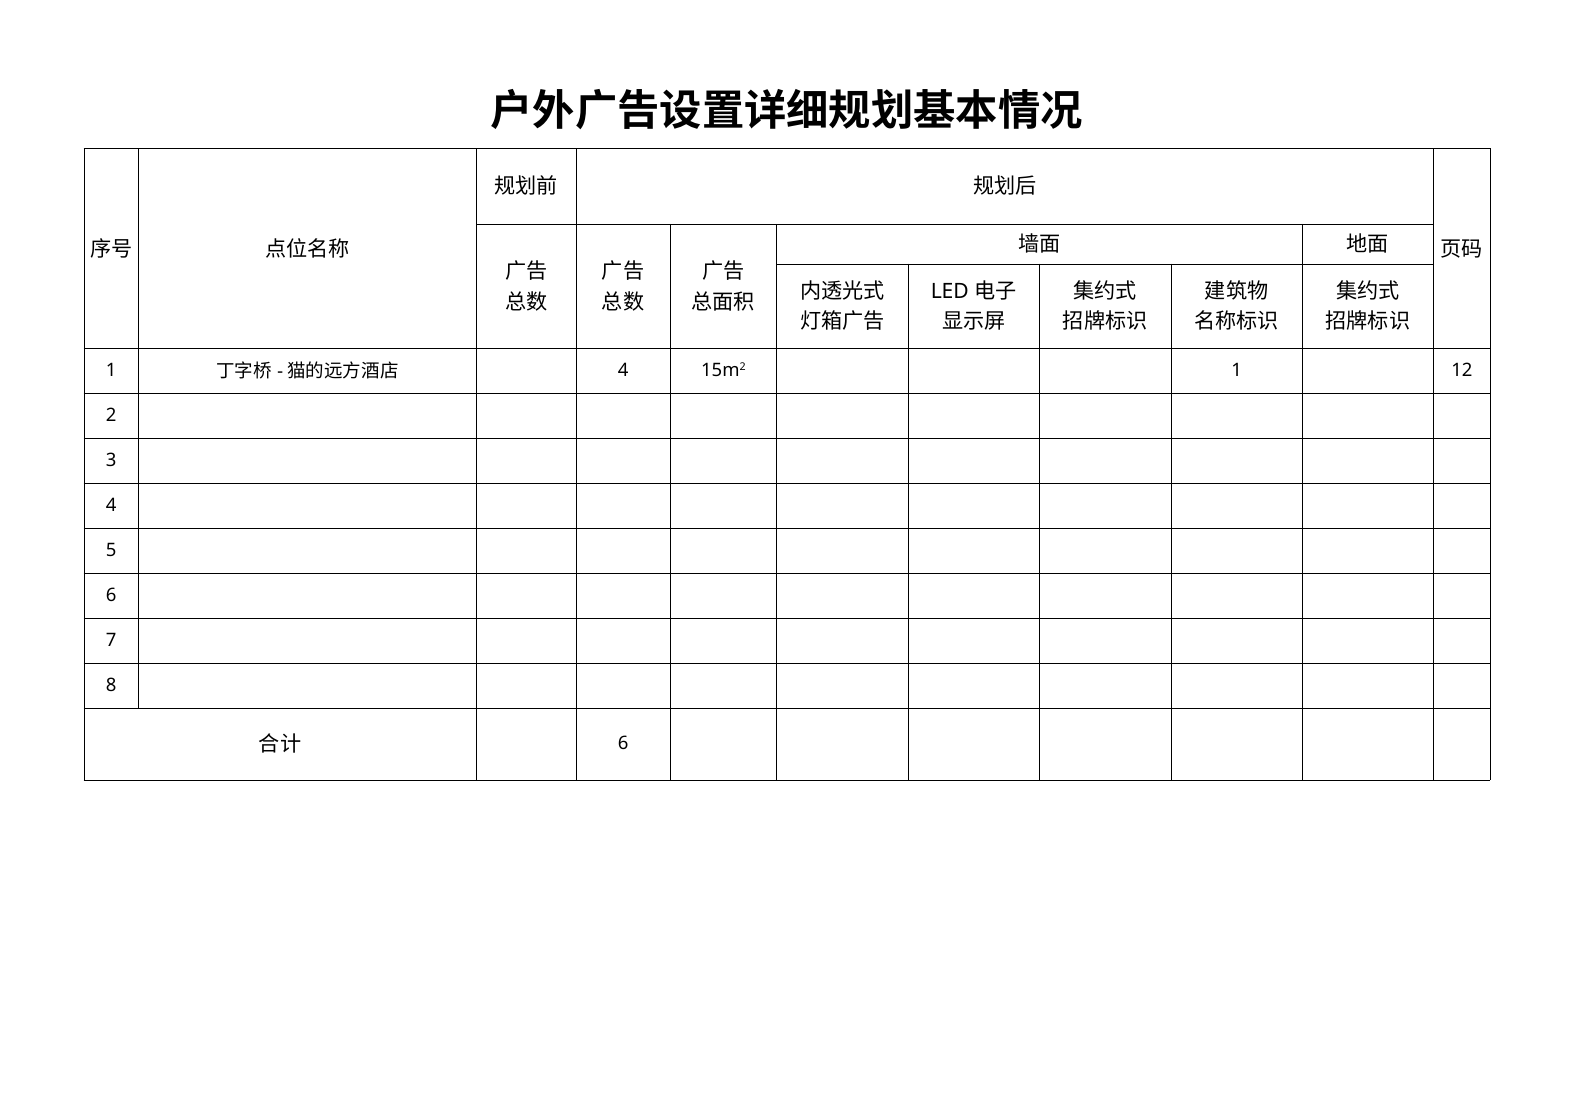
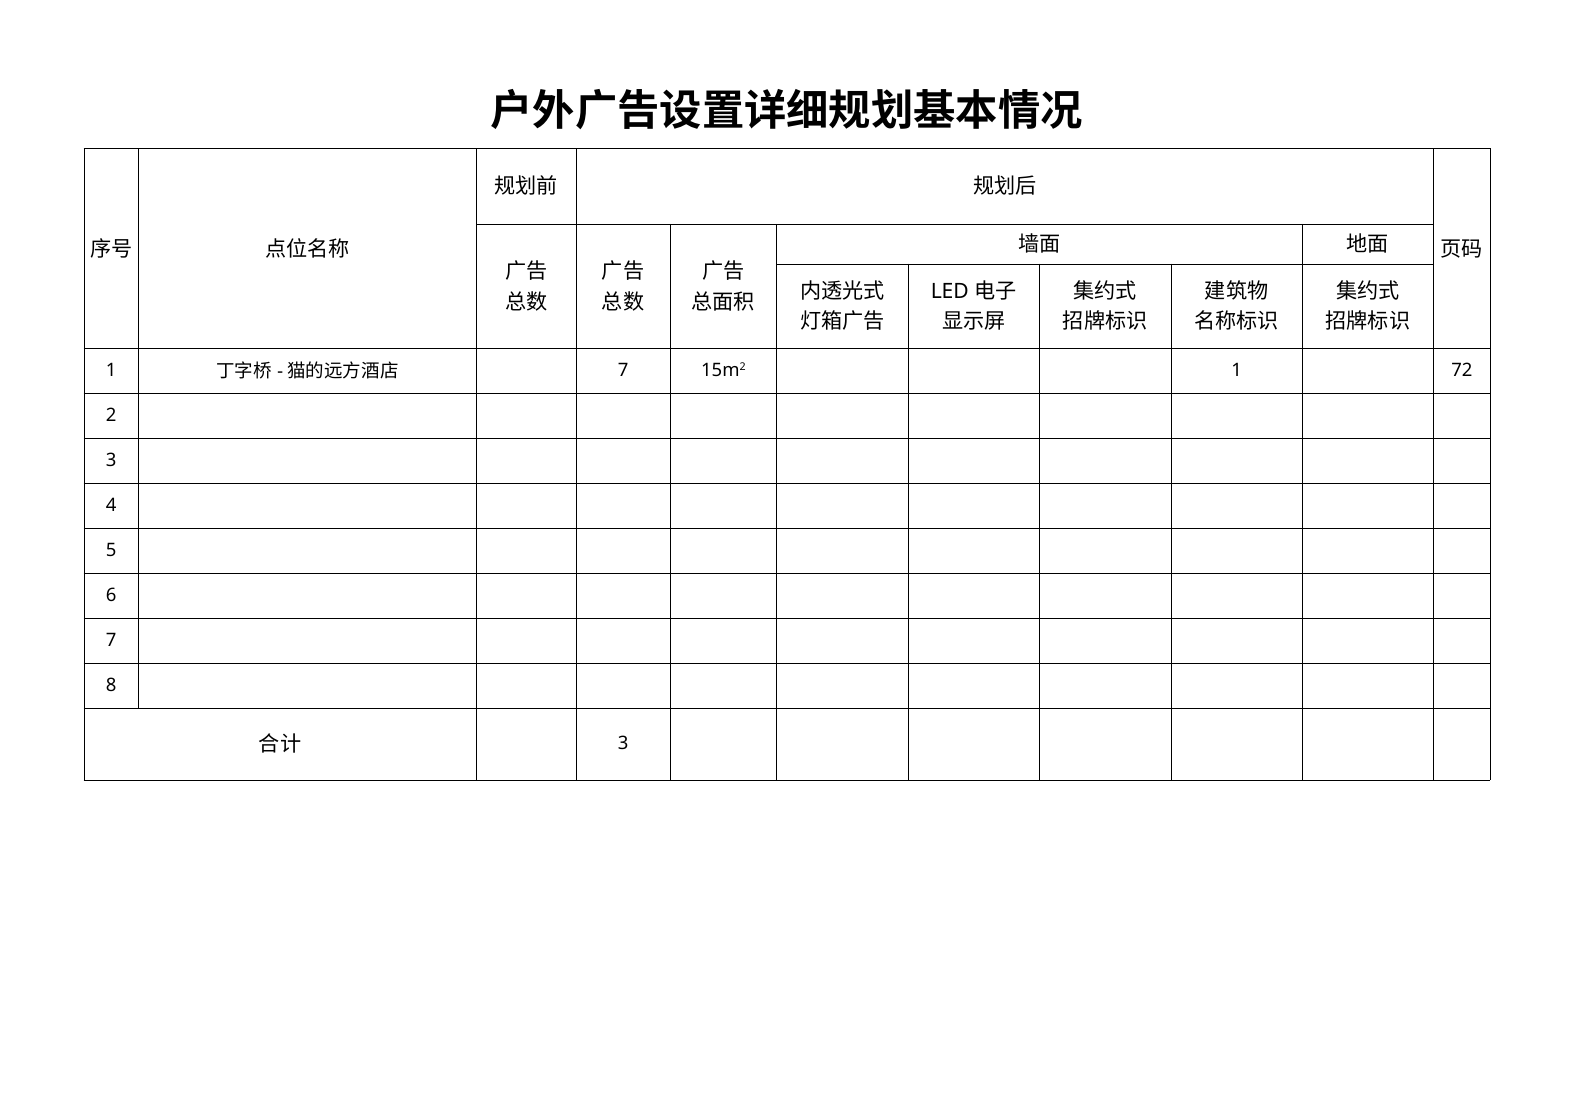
4 at (623, 370): 4 -> 7
12: 12 -> 72
6 at (623, 744): 6 -> 3
